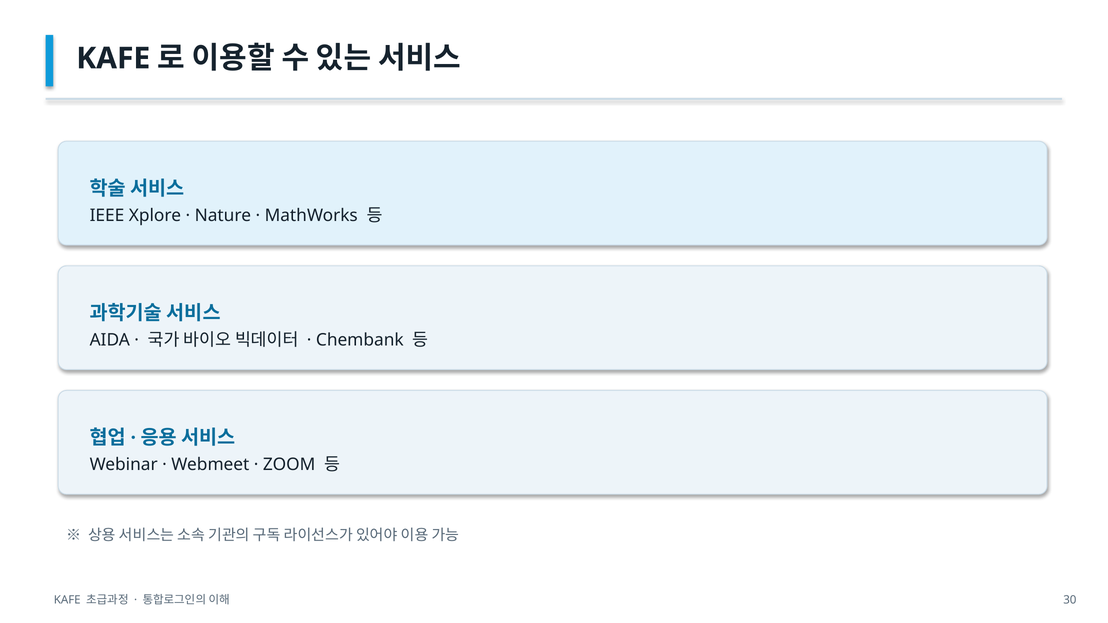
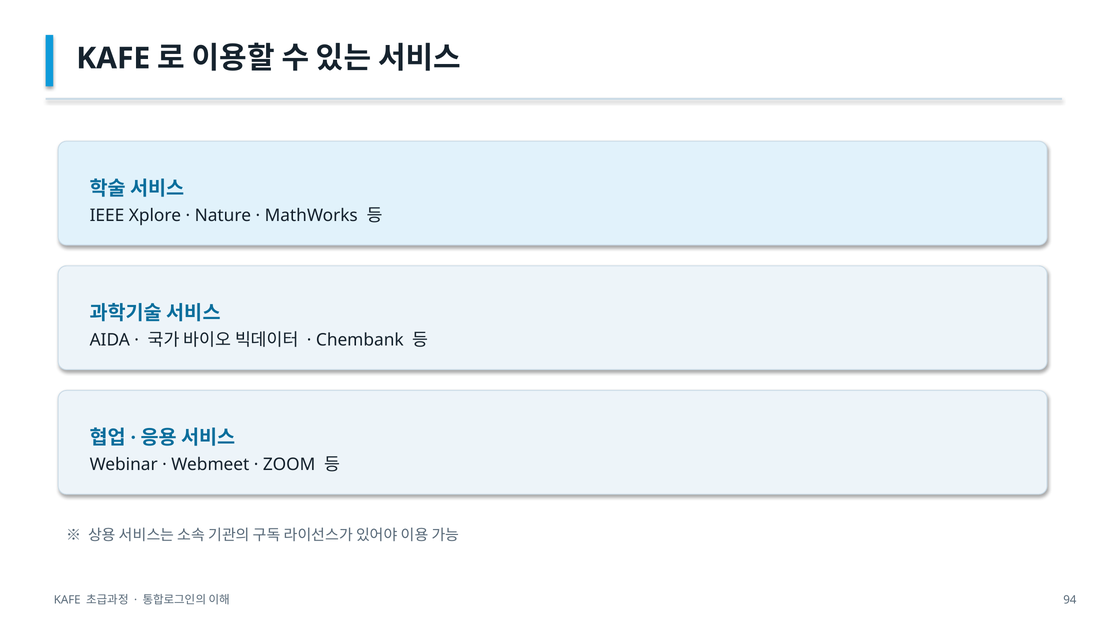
30: 30 -> 94
